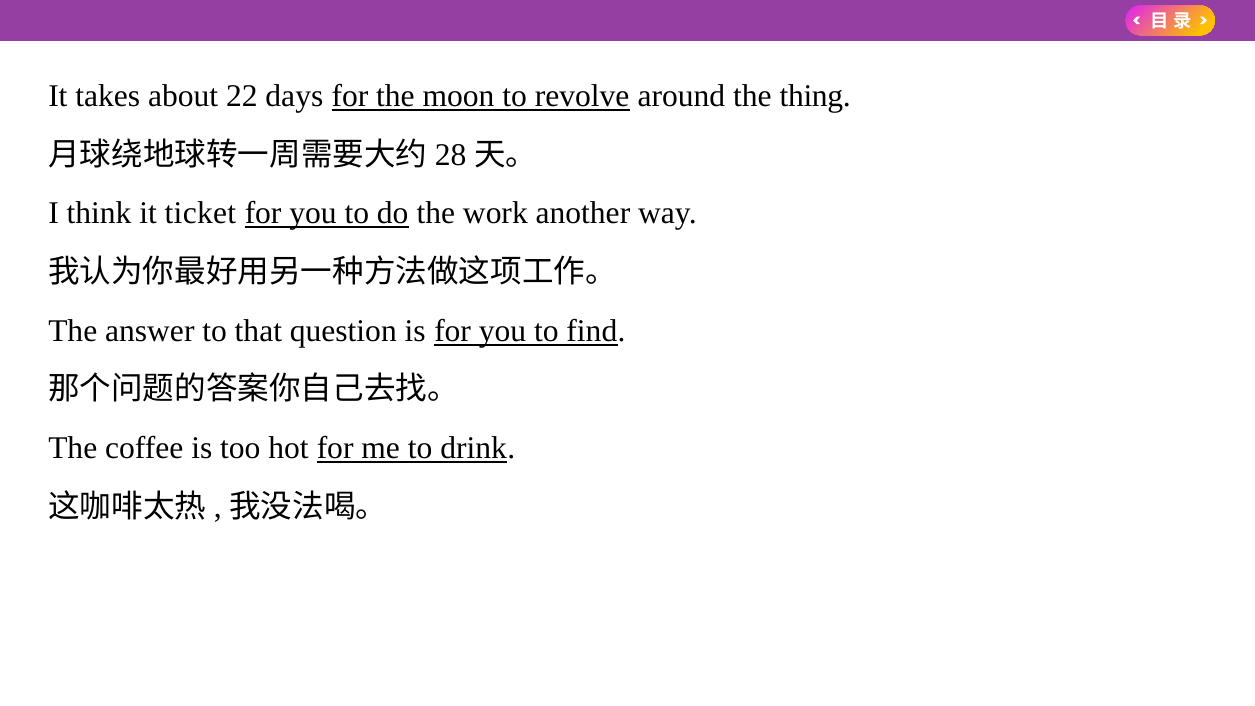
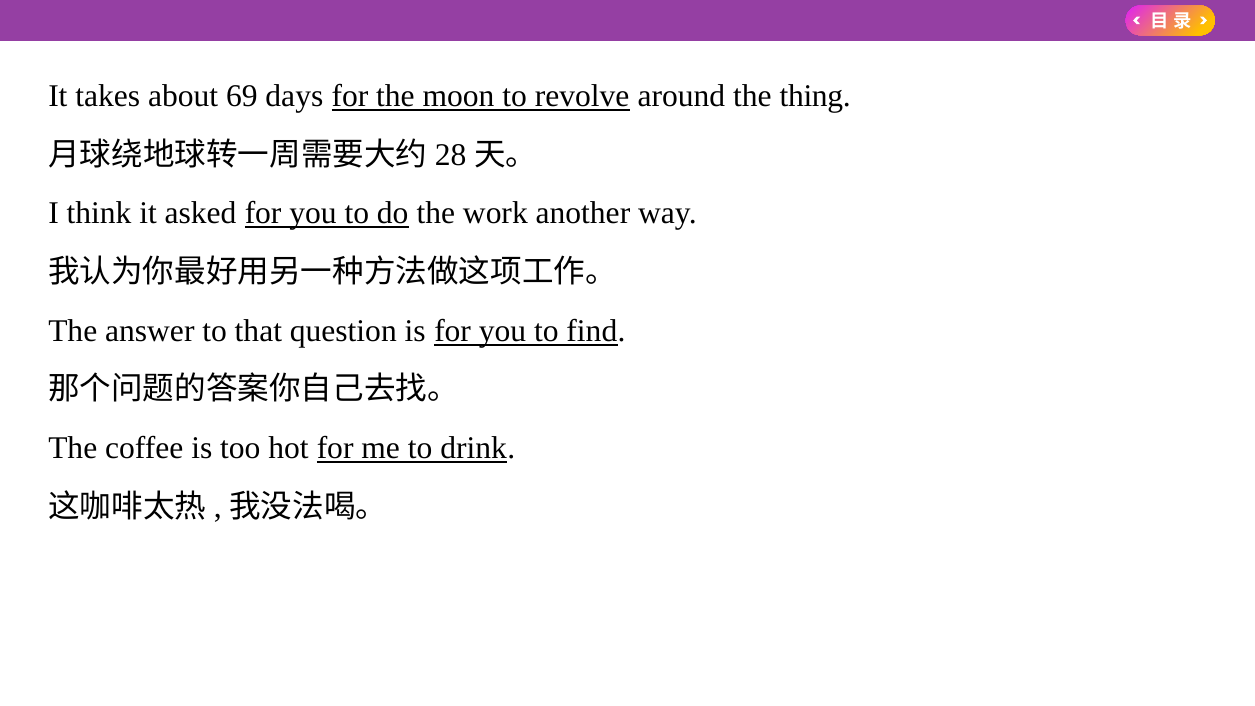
22: 22 -> 69
ticket: ticket -> asked
